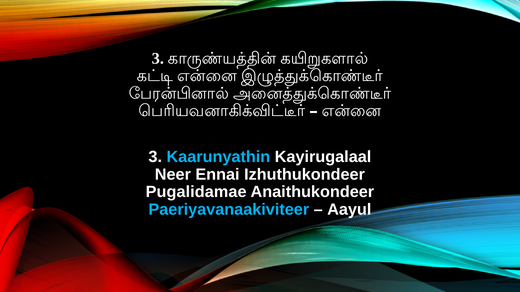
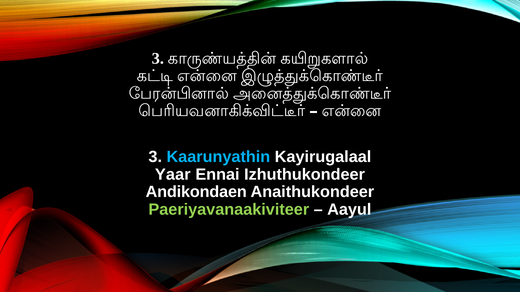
Neer: Neer -> Yaar
Pugalidamae: Pugalidamae -> Andikondaen
Paeriyavanaakiviteer colour: light blue -> light green
